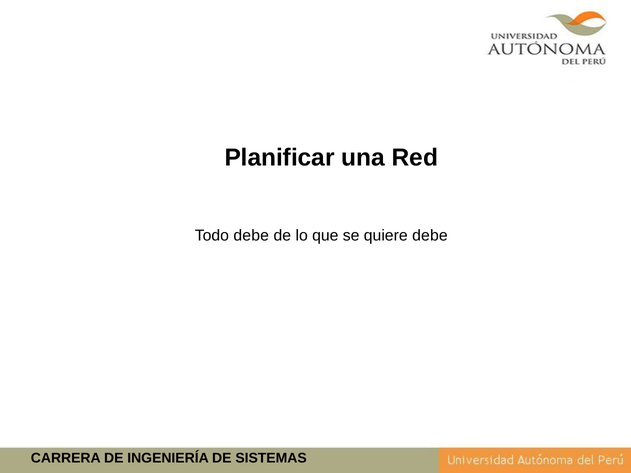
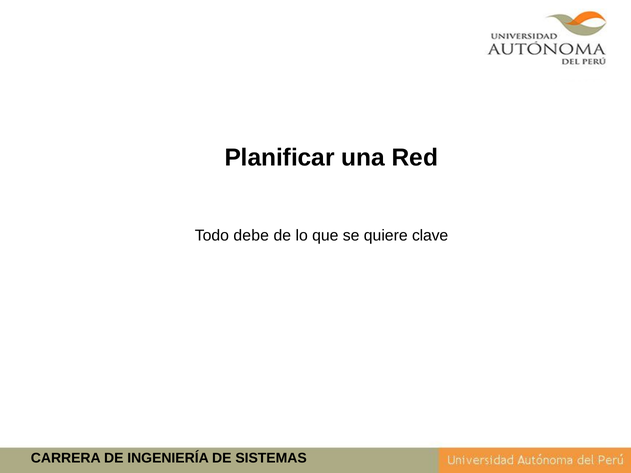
quiere debe: debe -> clave
